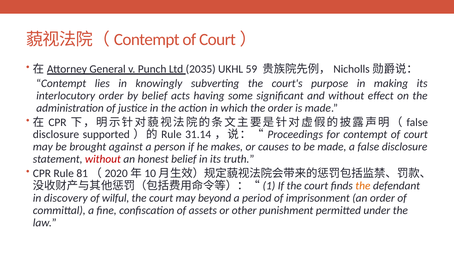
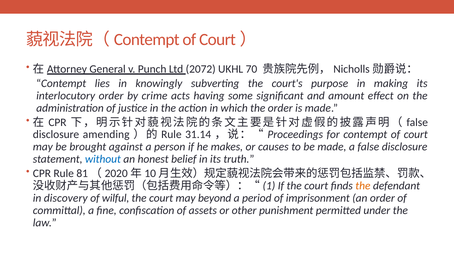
2035: 2035 -> 2072
59: 59 -> 70
by belief: belief -> crime
and without: without -> amount
supported: supported -> amending
without at (103, 159) colour: red -> blue
